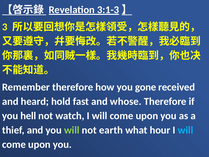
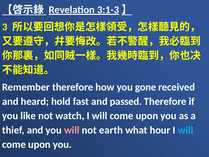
whose: whose -> passed
hell: hell -> like
will at (72, 130) colour: light green -> pink
